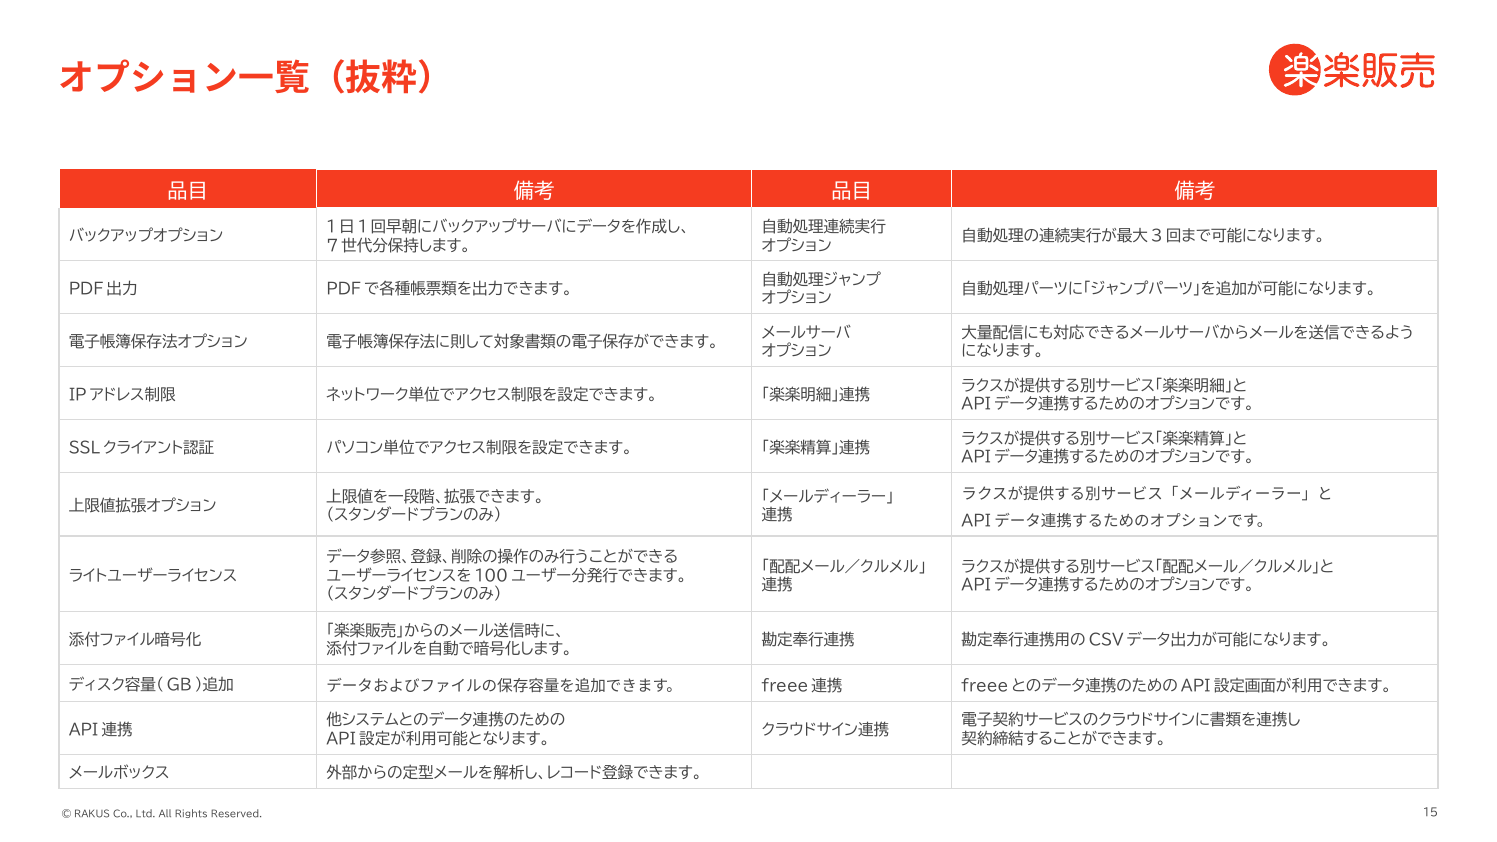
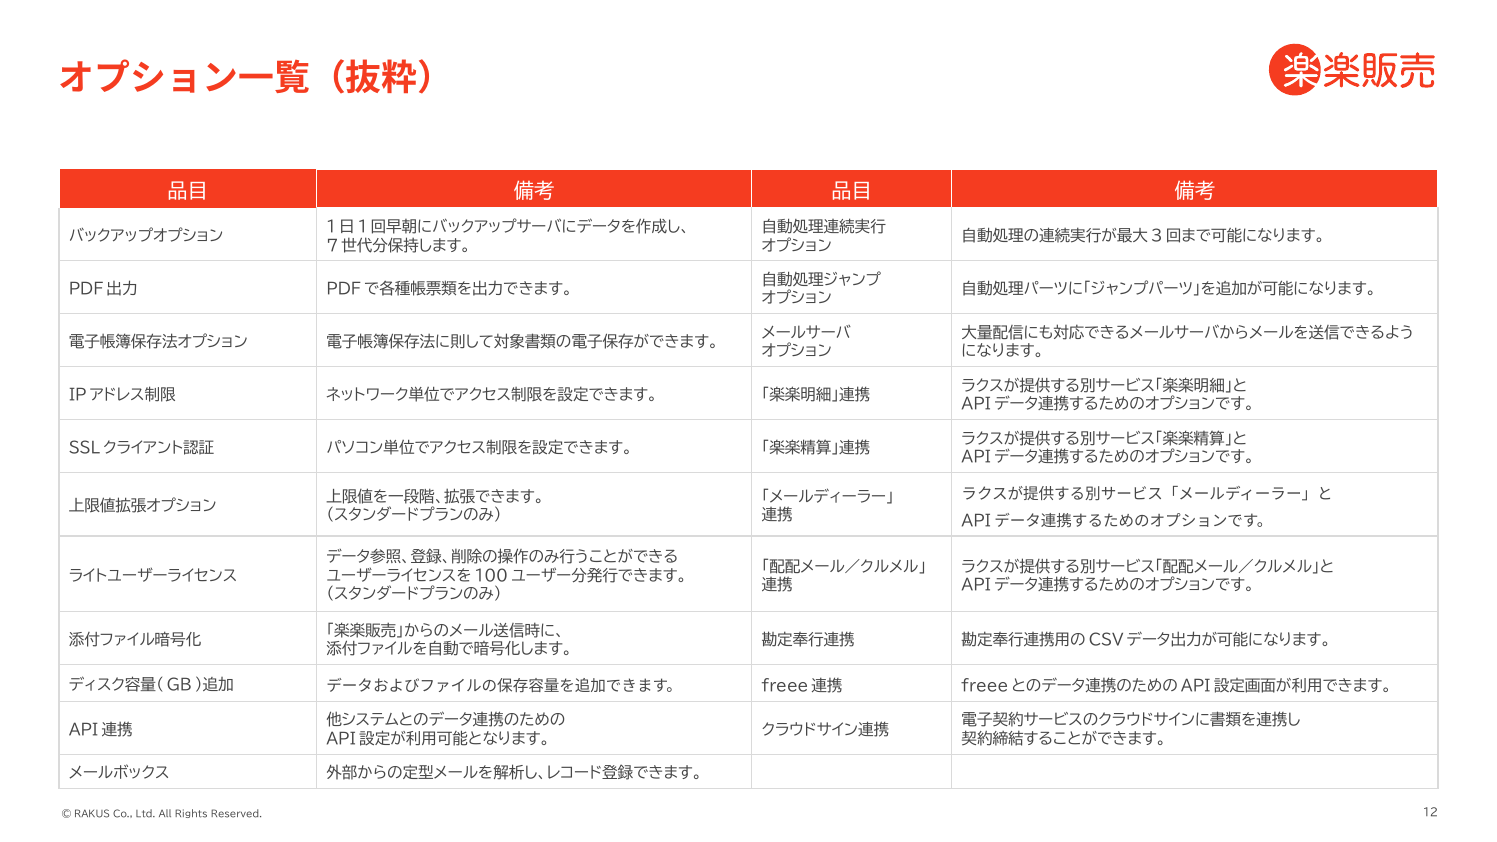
15: 15 -> 12
